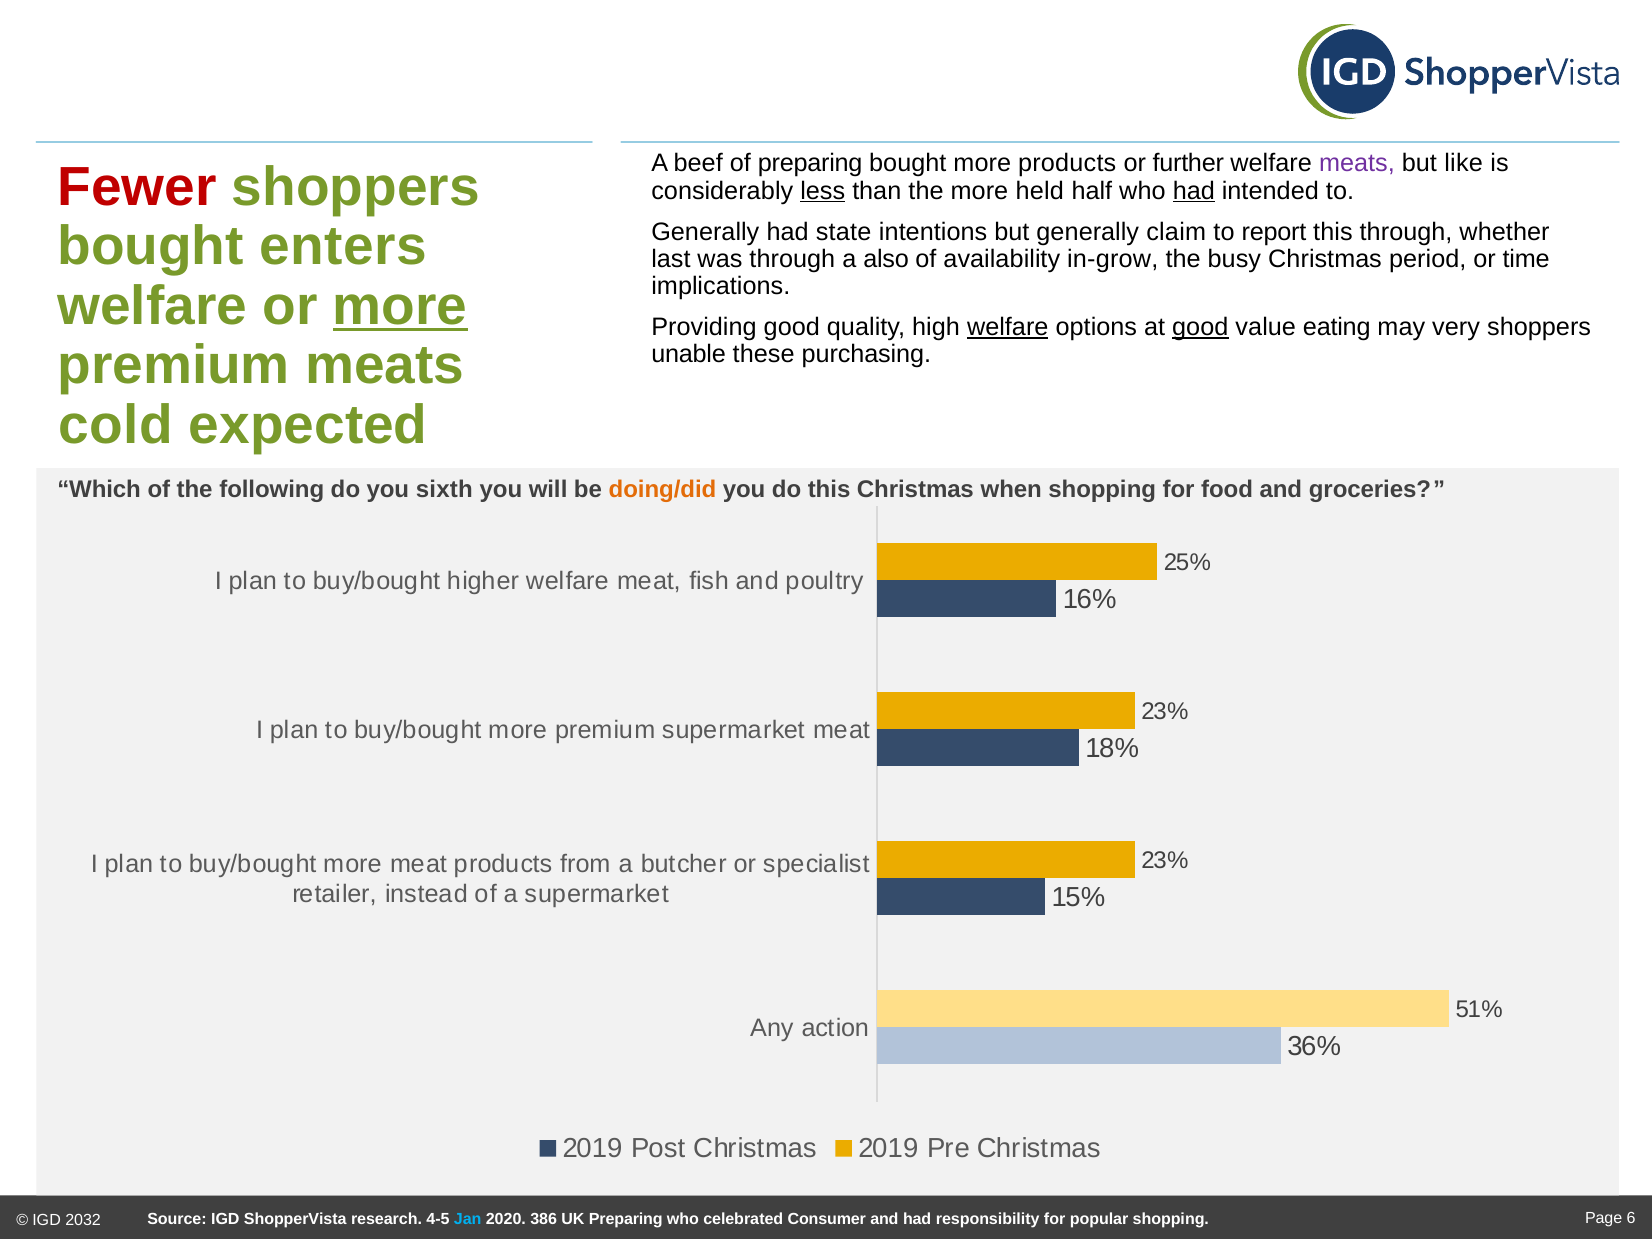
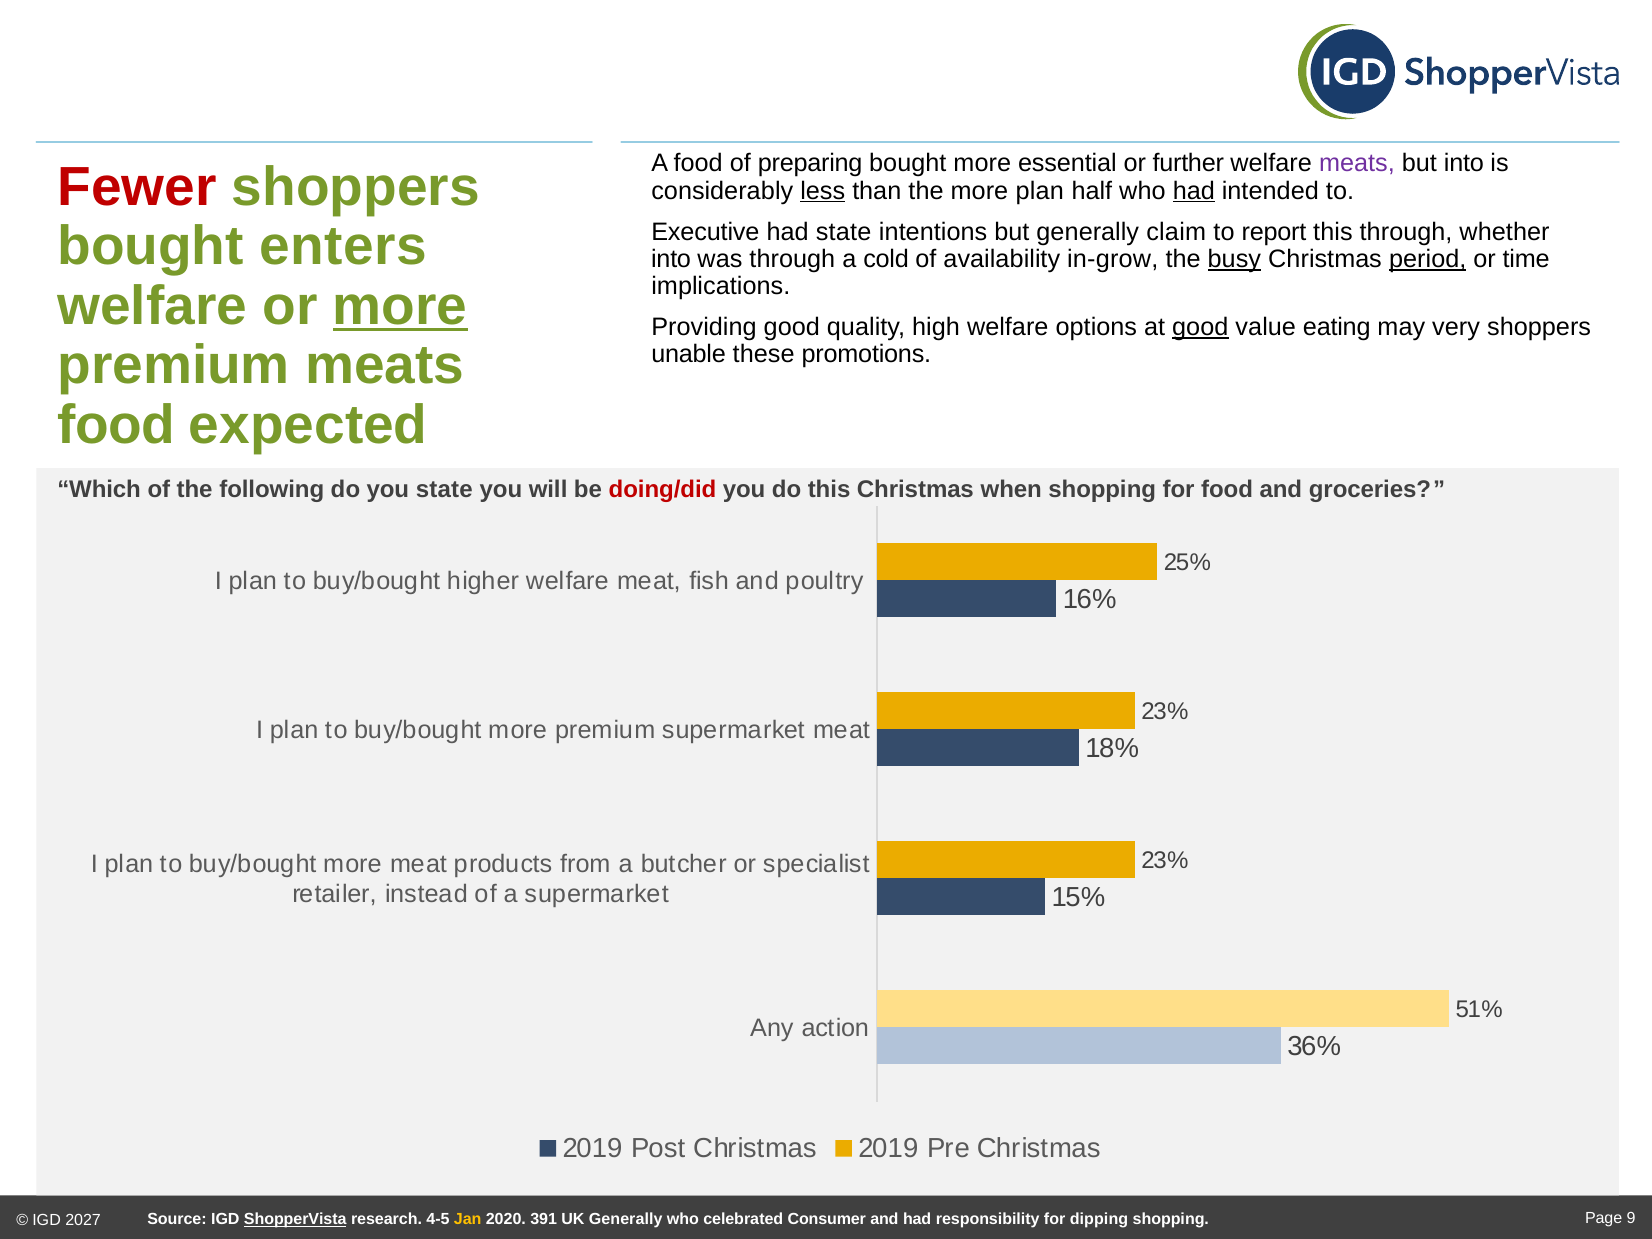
A beef: beef -> food
more products: products -> essential
but like: like -> into
more held: held -> plan
Generally at (705, 232): Generally -> Executive
last at (671, 259): last -> into
also: also -> cold
busy underline: none -> present
period underline: none -> present
welfare at (1008, 327) underline: present -> none
purchasing: purchasing -> promotions
cold at (116, 425): cold -> food
you sixth: sixth -> state
doing/did colour: orange -> red
ShopperVista underline: none -> present
Jan colour: light blue -> yellow
386: 386 -> 391
UK Preparing: Preparing -> Generally
popular: popular -> dipping
2032: 2032 -> 2027
6: 6 -> 9
